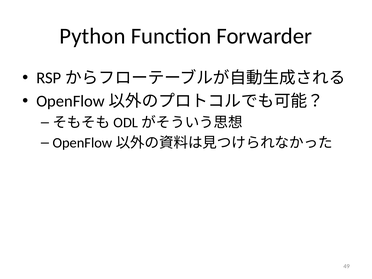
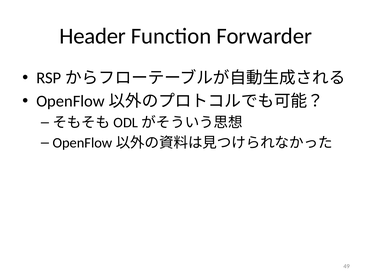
Python: Python -> Header
